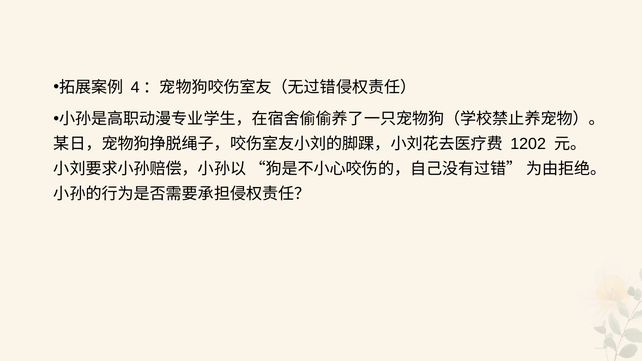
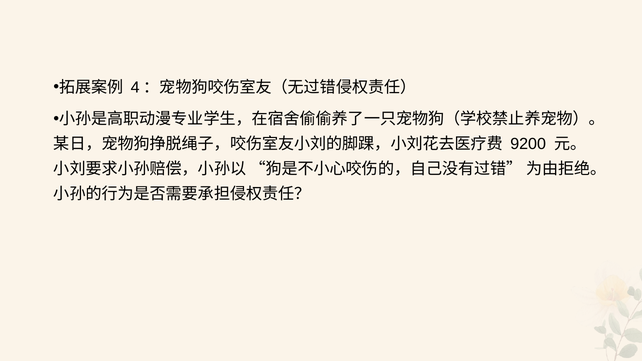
1202: 1202 -> 9200
